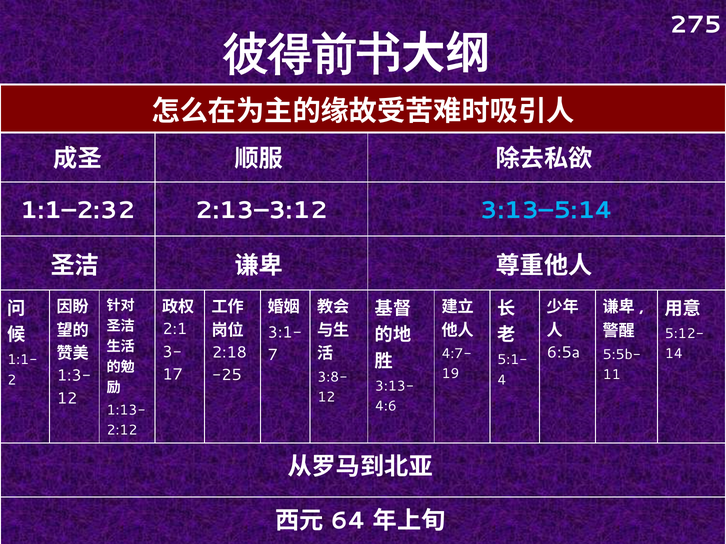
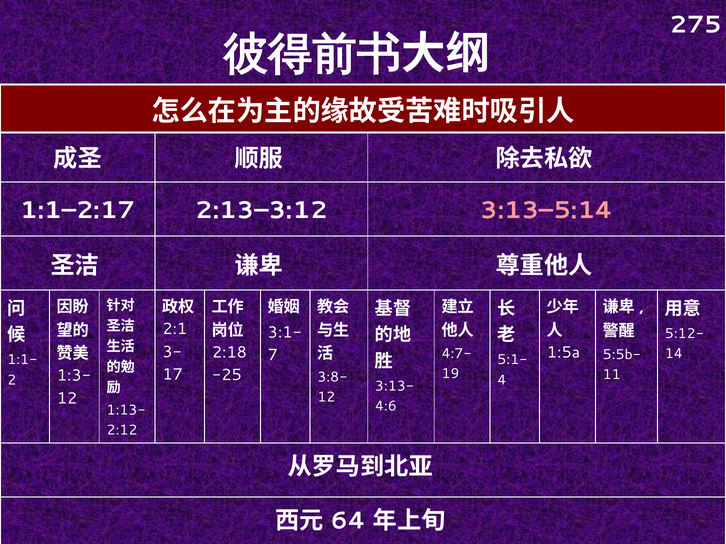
1:1–2:32: 1:1–2:32 -> 1:1–2:17
3:13–5:14 colour: light blue -> pink
6:5a: 6:5a -> 1:5a
